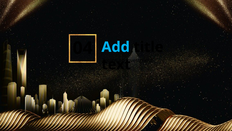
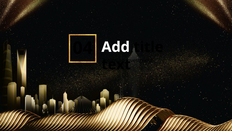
Add colour: light blue -> white
